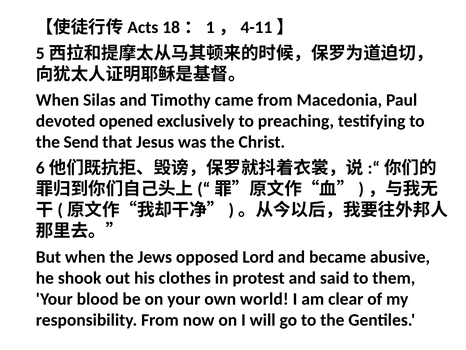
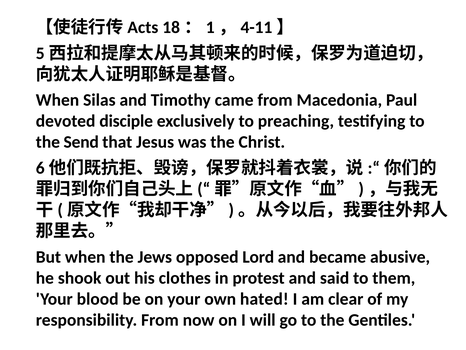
opened: opened -> disciple
world: world -> hated
